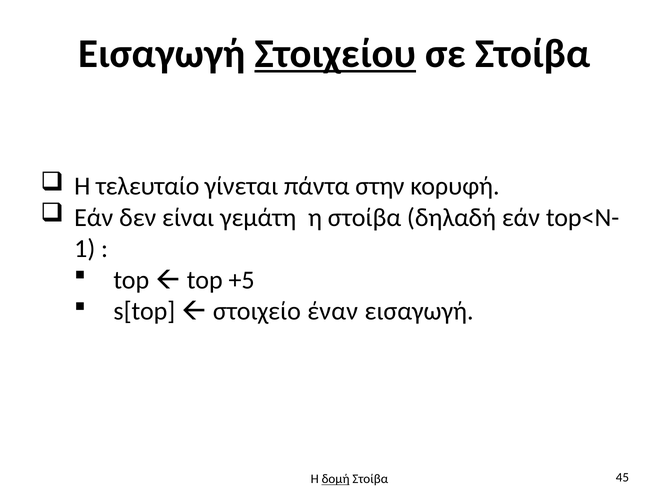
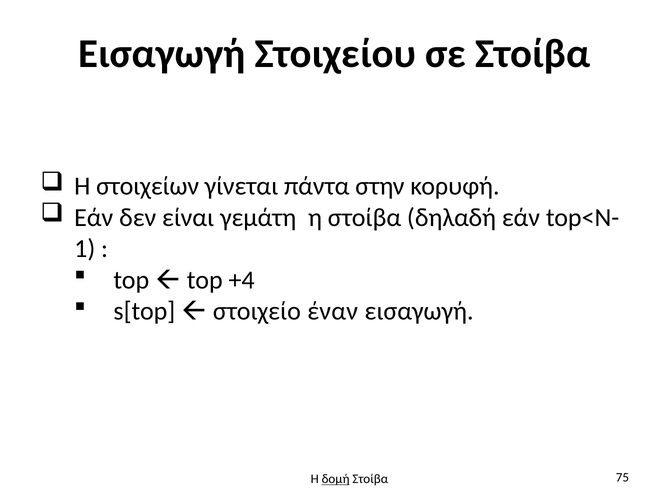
Στοιχείου underline: present -> none
τελευταίο: τελευταίο -> στοιχείων
+5: +5 -> +4
45: 45 -> 75
